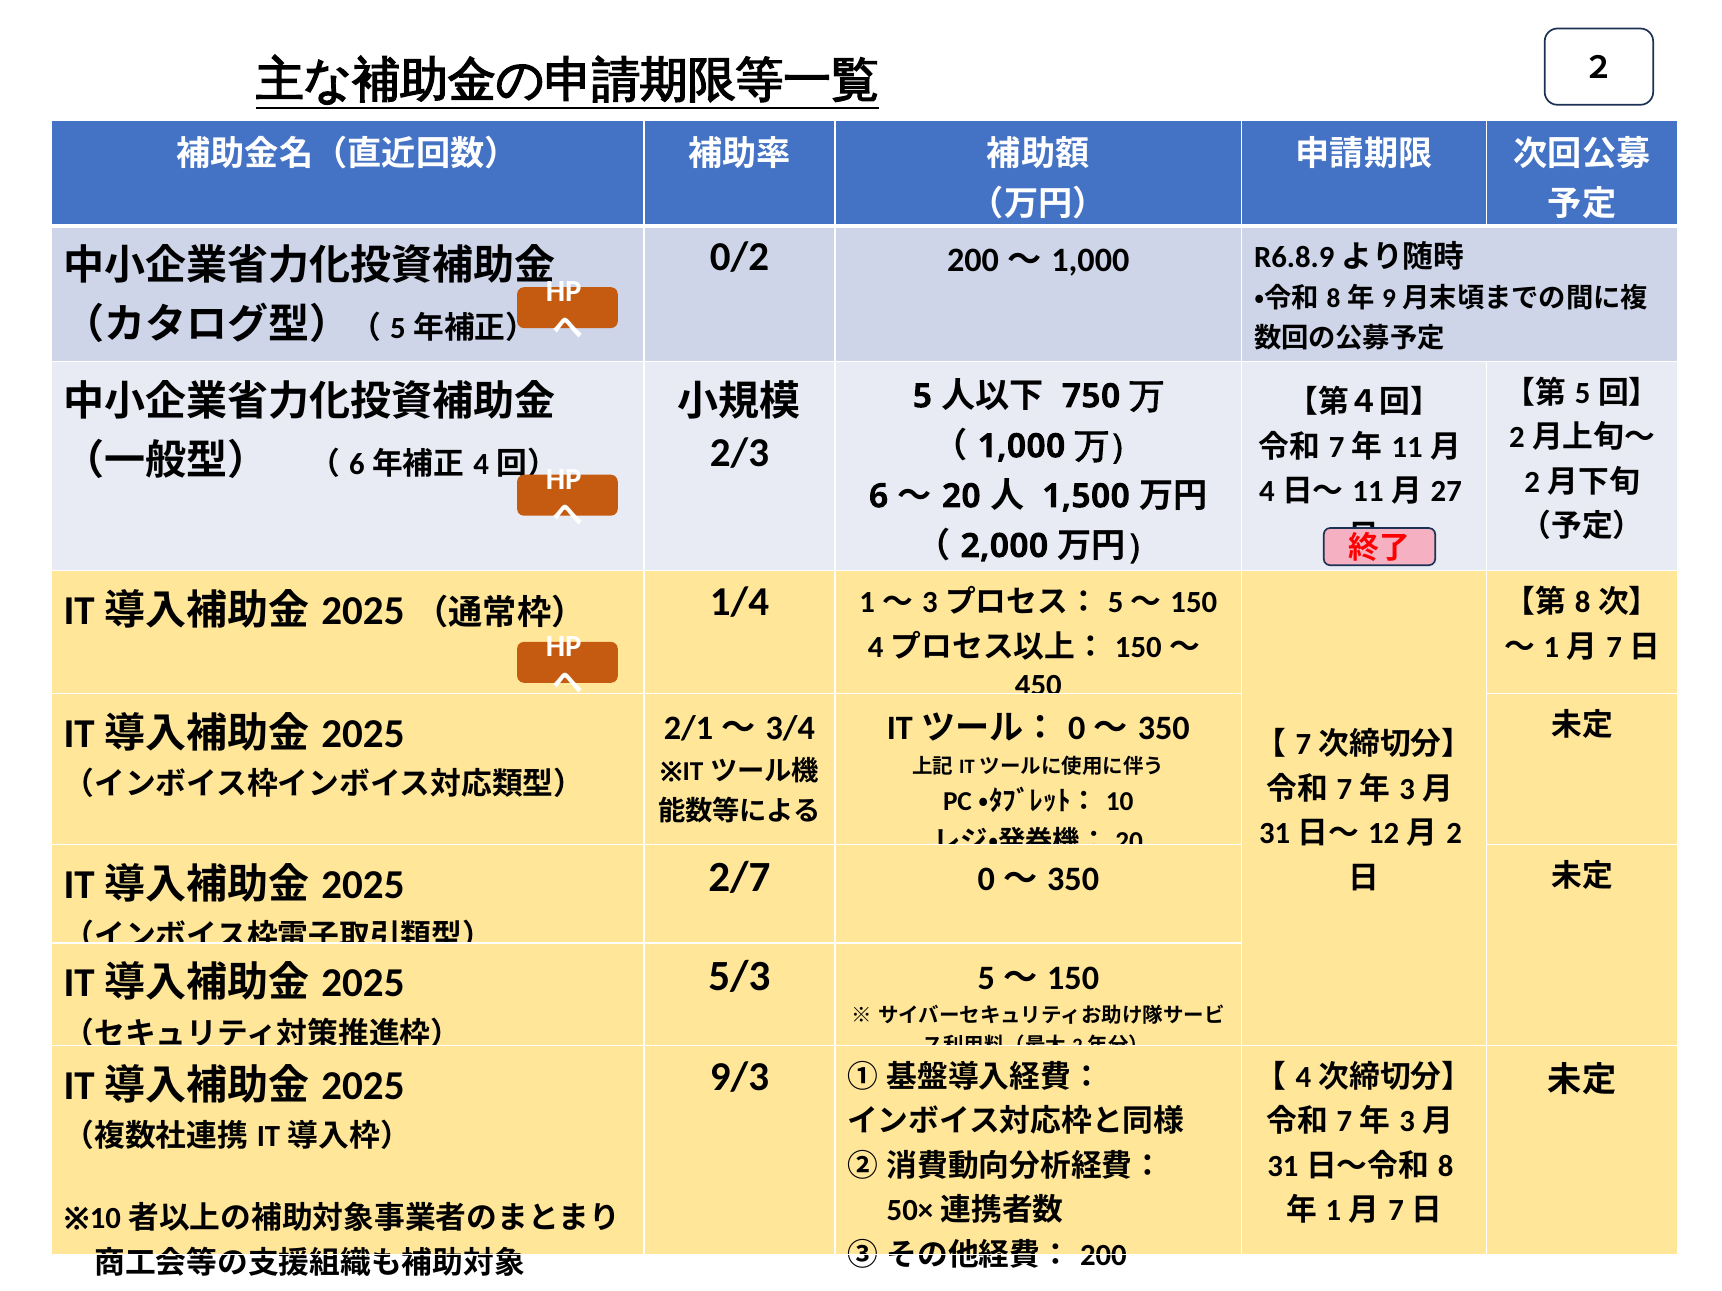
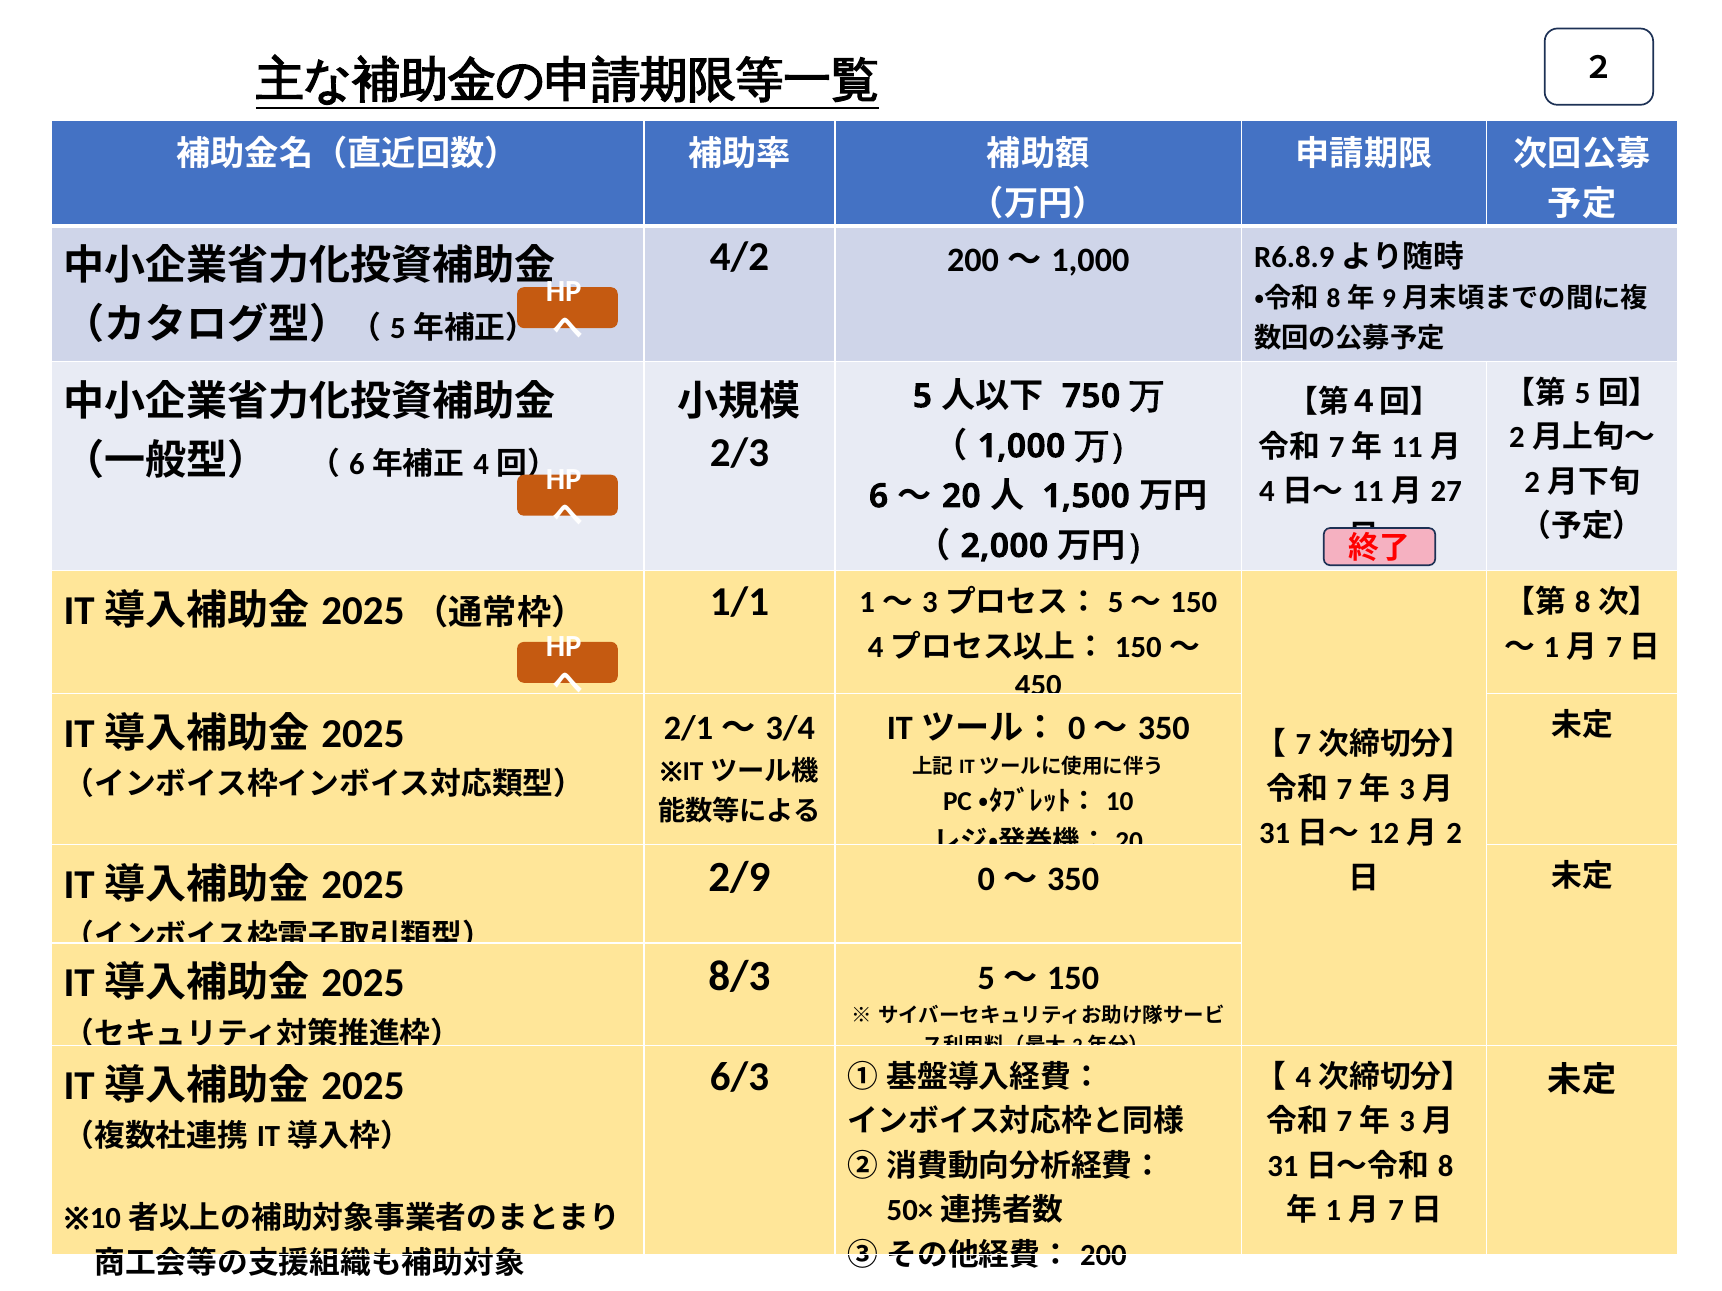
0/2: 0/2 -> 4/2
1/4: 1/4 -> 1/1
2/7: 2/7 -> 2/9
5/3: 5/3 -> 8/3
9/3: 9/3 -> 6/3
